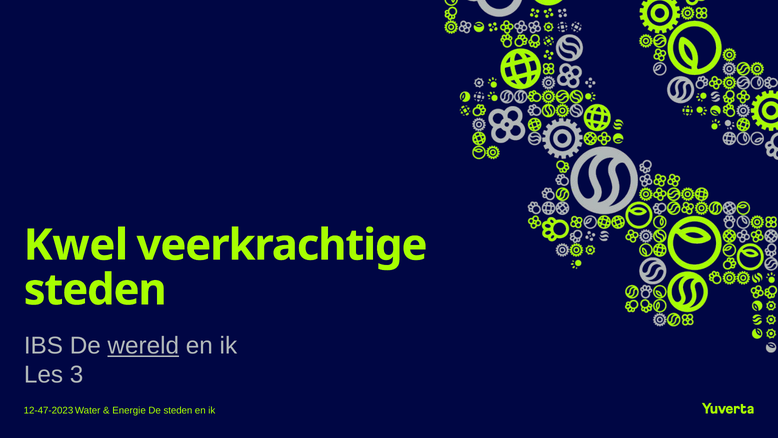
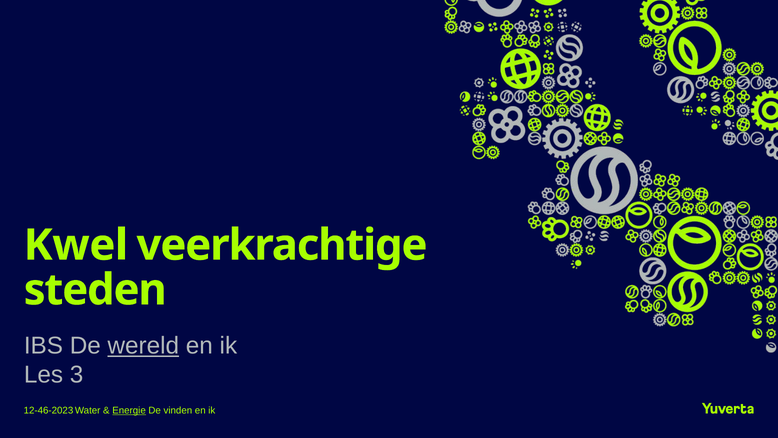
12-47-2023: 12-47-2023 -> 12-46-2023
Energie underline: none -> present
De steden: steden -> vinden
